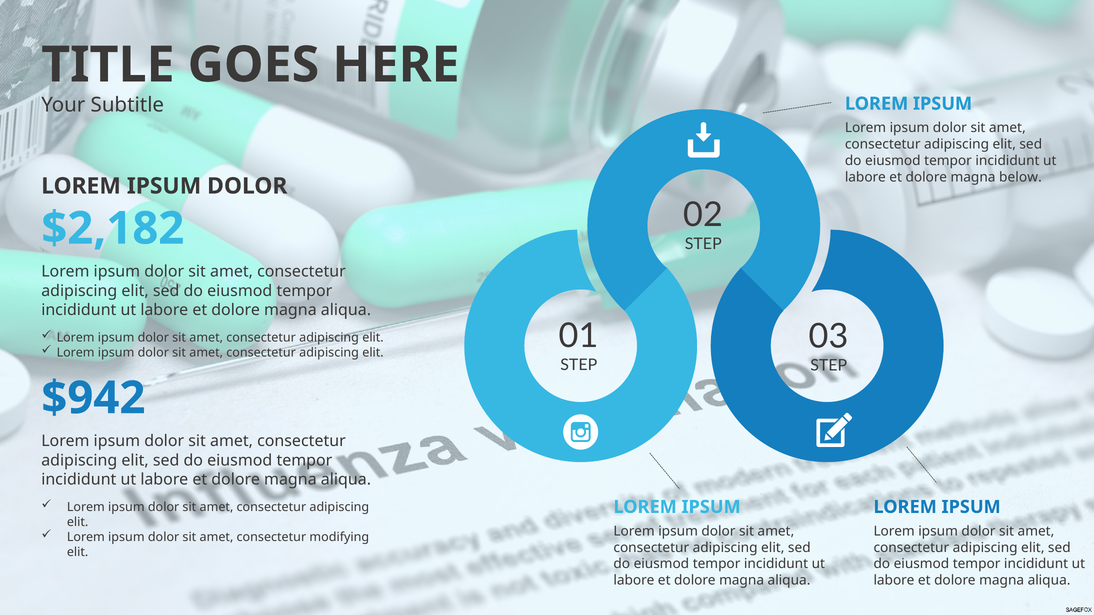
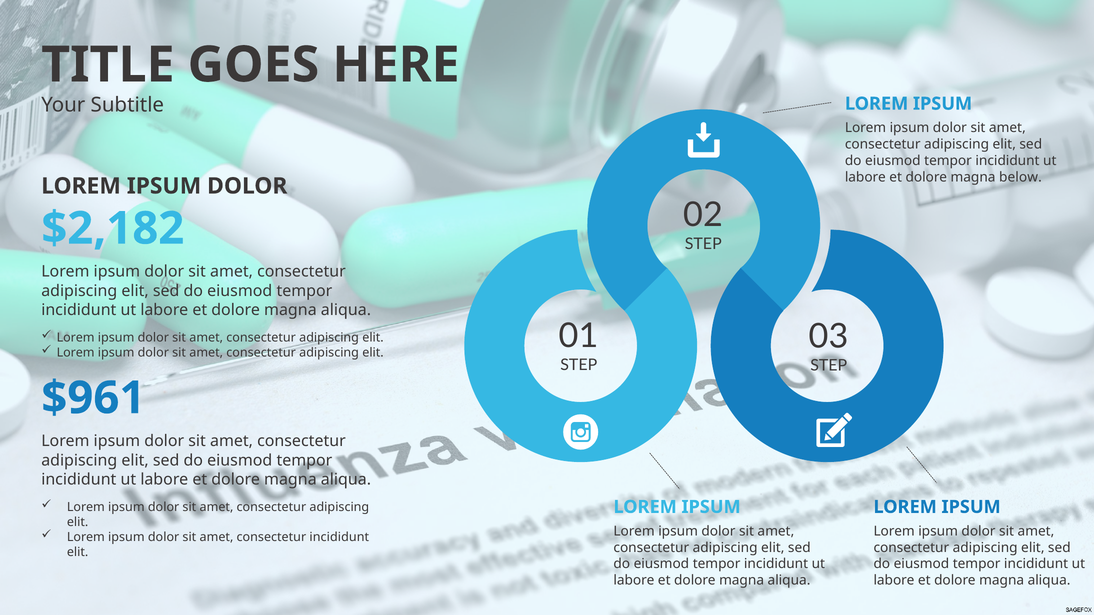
$942: $942 -> $961
consectetur modifying: modifying -> incididunt
